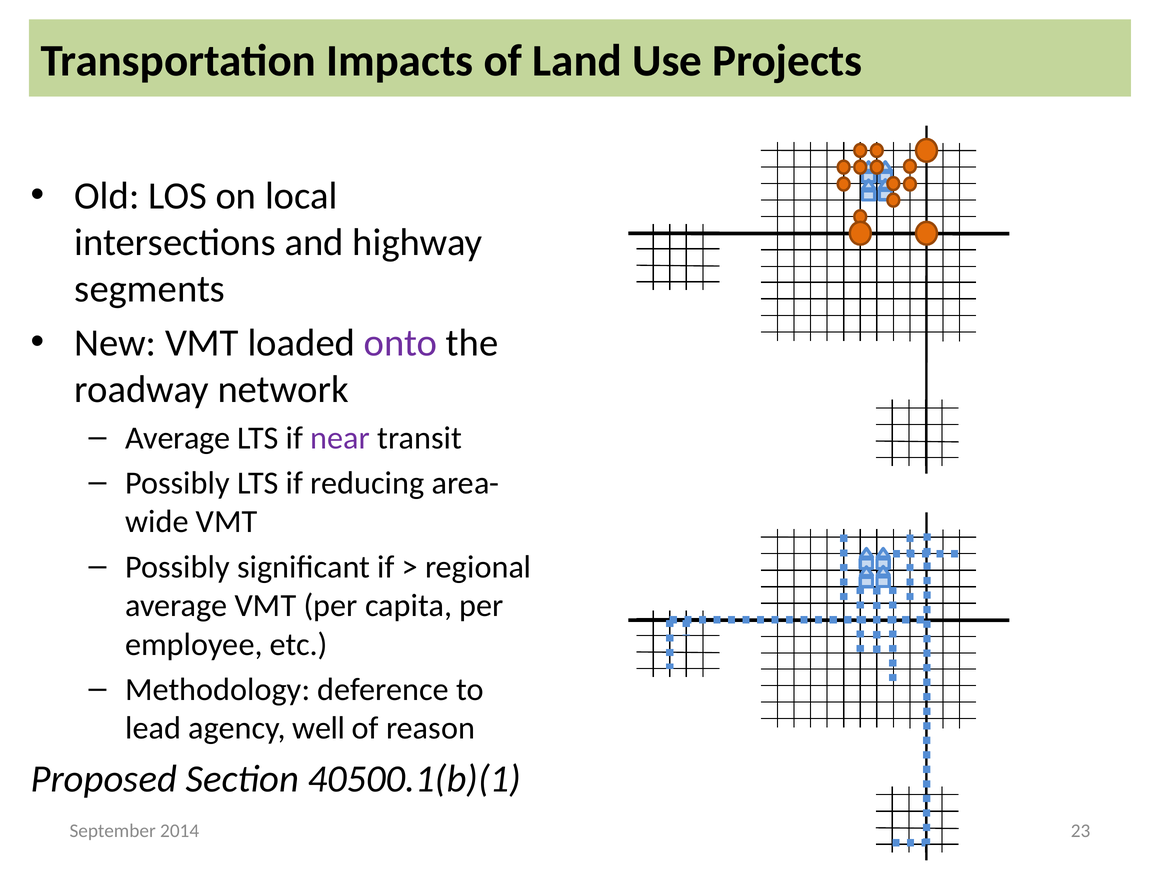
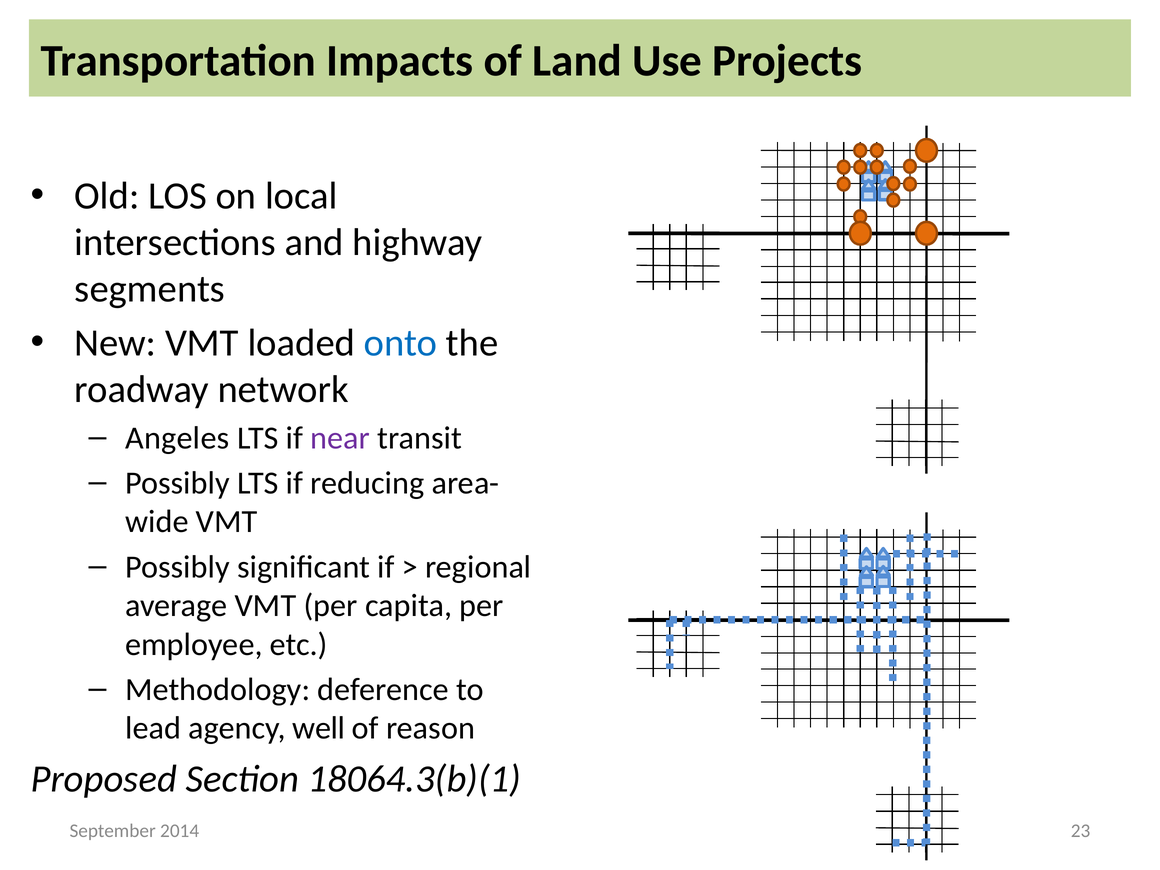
onto colour: purple -> blue
Average at (178, 438): Average -> Angeles
40500.1(b)(1: 40500.1(b)(1 -> 18064.3(b)(1
